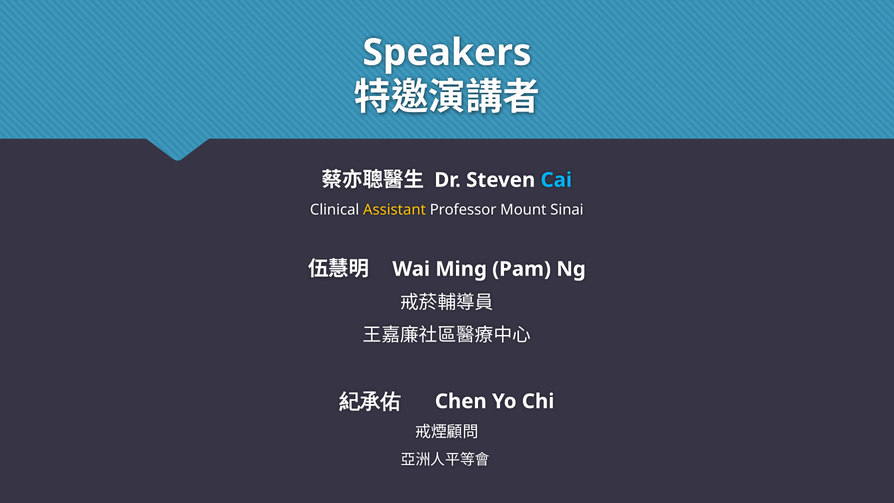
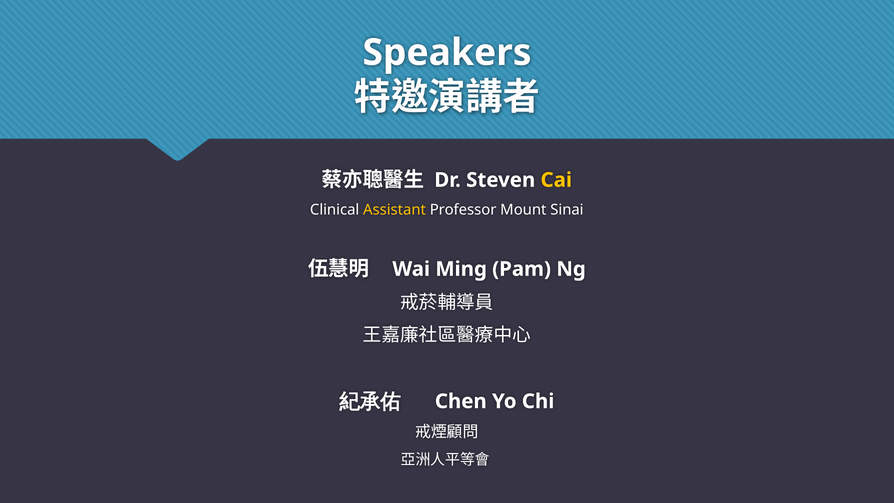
Cai colour: light blue -> yellow
